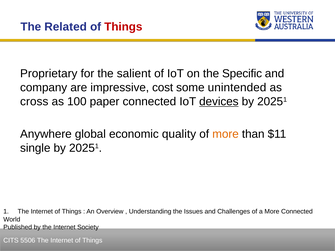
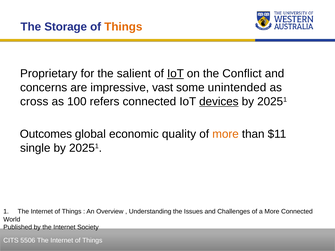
Related: Related -> Storage
Things at (123, 27) colour: red -> orange
IoT at (175, 74) underline: none -> present
Specific: Specific -> Conflict
company: company -> concerns
cost: cost -> vast
paper: paper -> refers
Anywhere: Anywhere -> Outcomes
